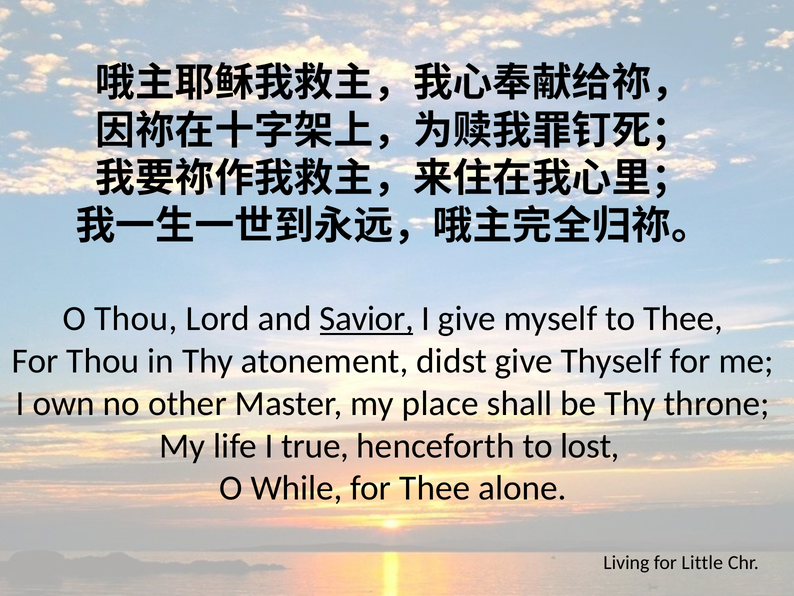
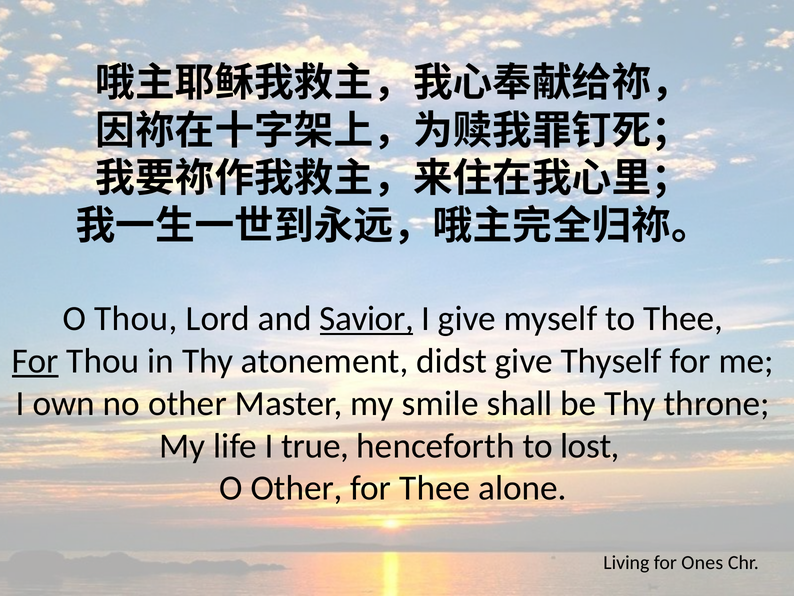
For at (35, 361) underline: none -> present
place: place -> smile
O While: While -> Other
Little: Little -> Ones
